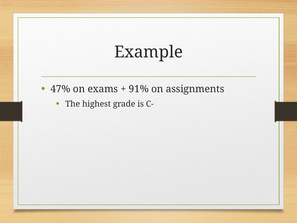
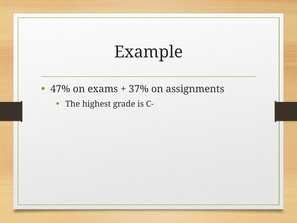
91%: 91% -> 37%
